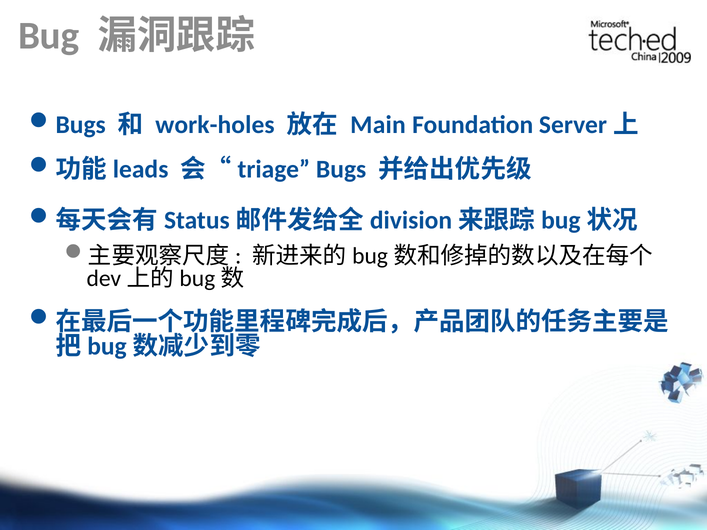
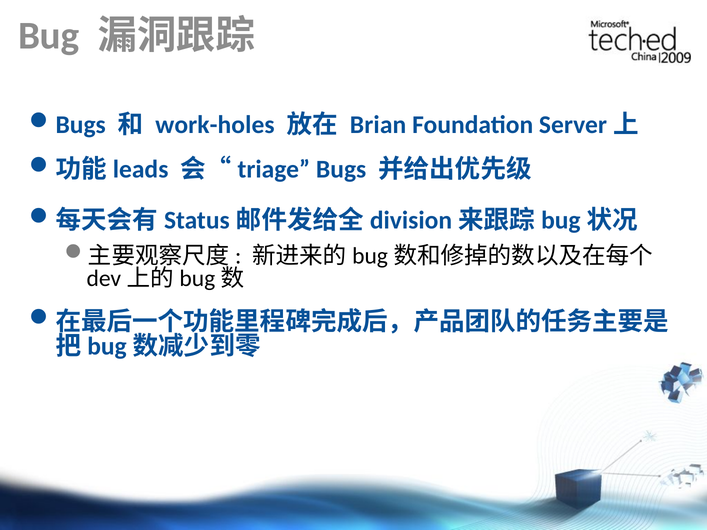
Main: Main -> Brian
